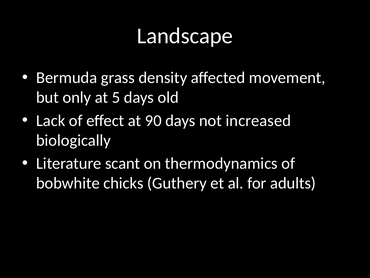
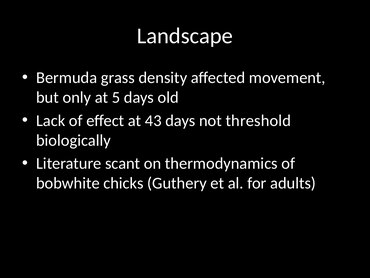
90: 90 -> 43
increased: increased -> threshold
